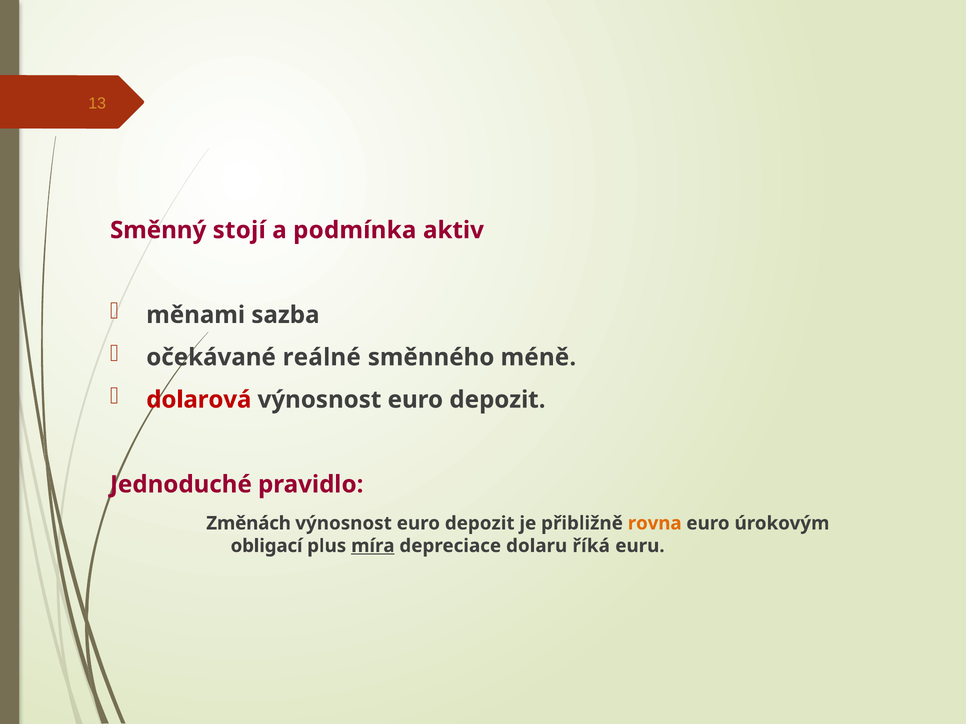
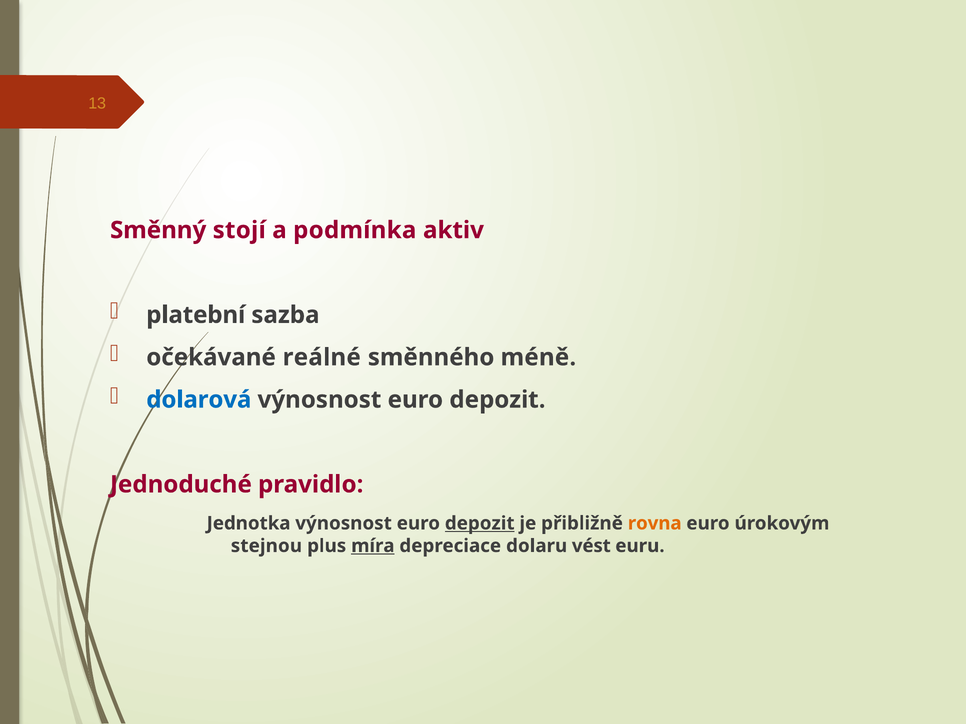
měnami: měnami -> platební
dolarová colour: red -> blue
Změnách: Změnách -> Jednotka
depozit at (480, 524) underline: none -> present
obligací: obligací -> stejnou
říká: říká -> vést
